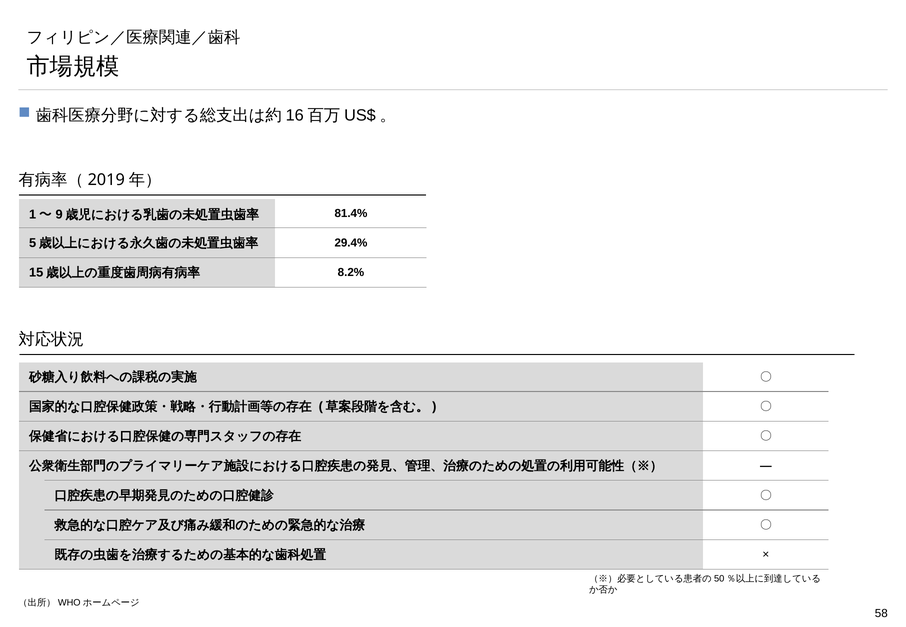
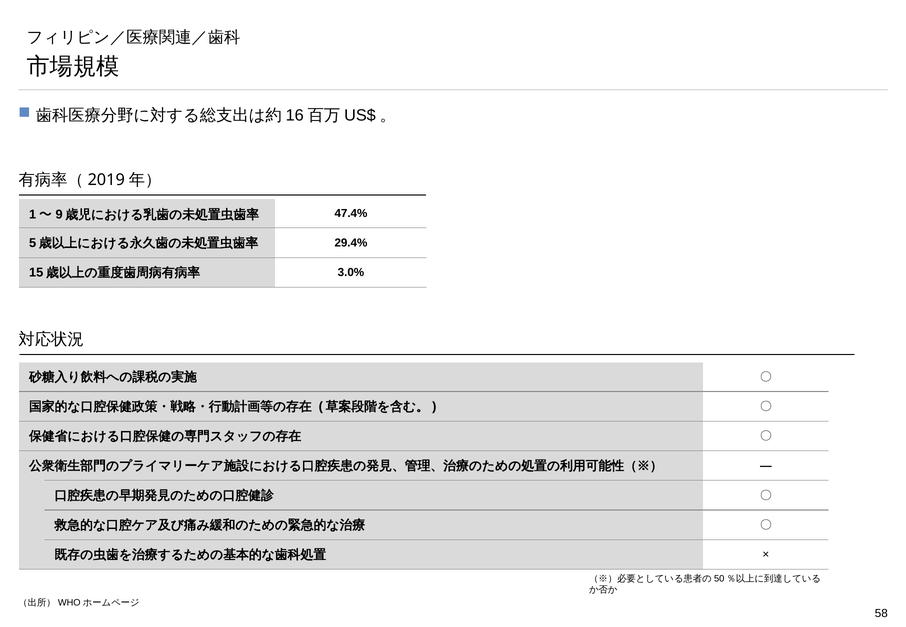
81.4%: 81.4% -> 47.4%
8.2%: 8.2% -> 3.0%
